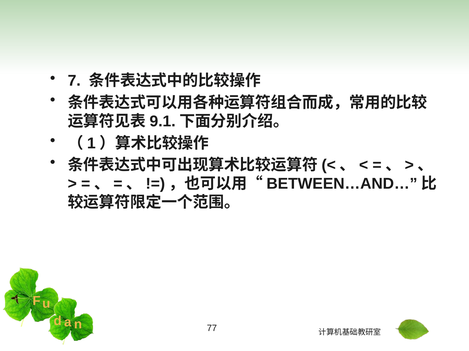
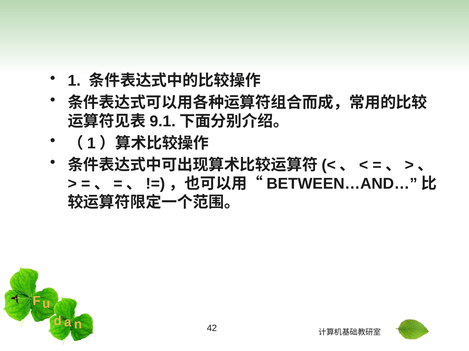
7: 7 -> 1
77: 77 -> 42
